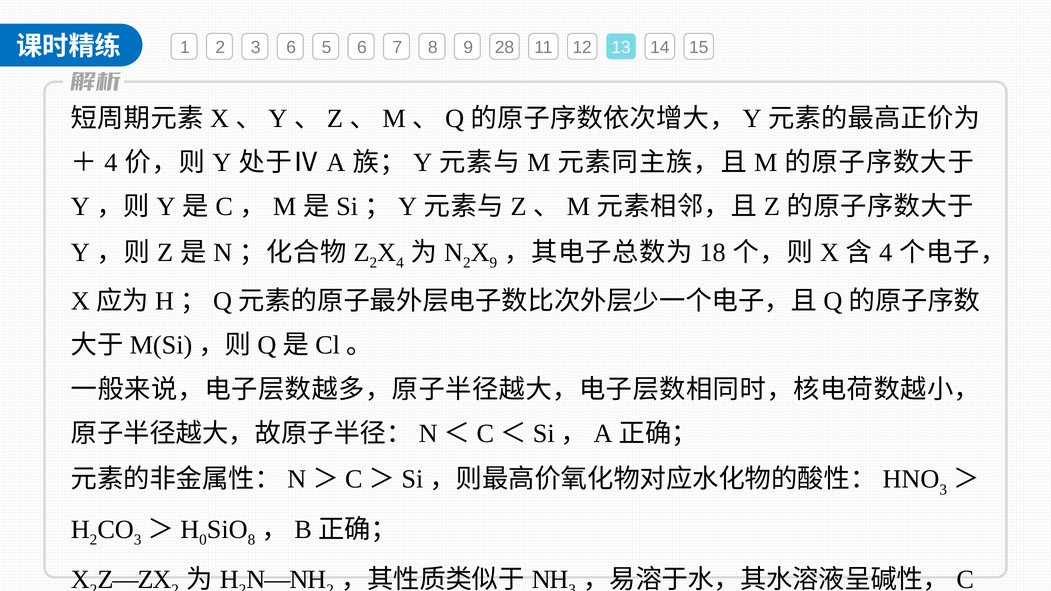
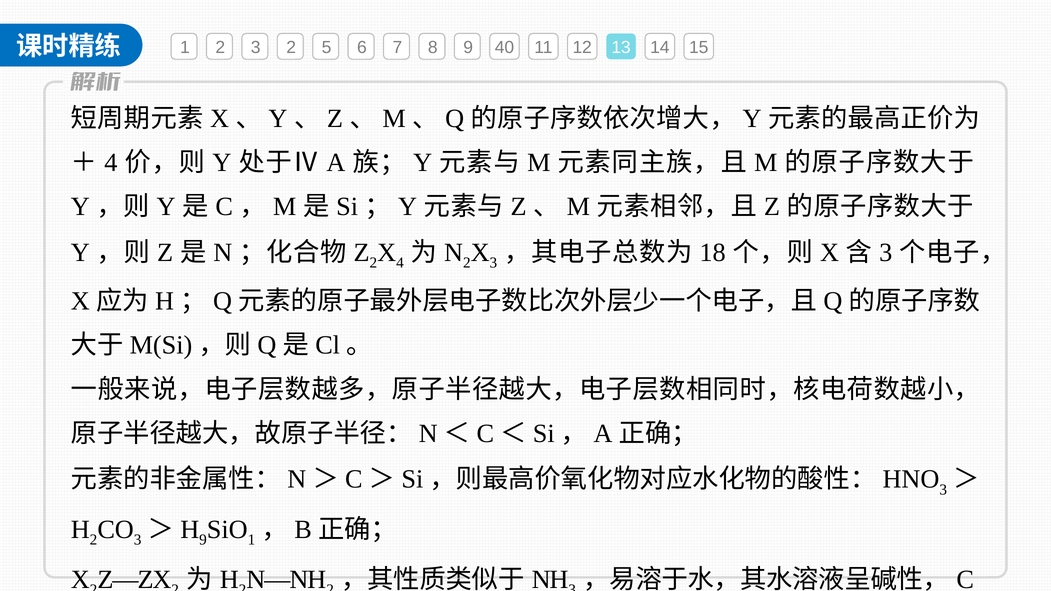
3 6: 6 -> 2
28: 28 -> 40
9 at (493, 263): 9 -> 3
4 at (886, 253): 4 -> 3
0 at (203, 540): 0 -> 9
8 at (252, 540): 8 -> 1
